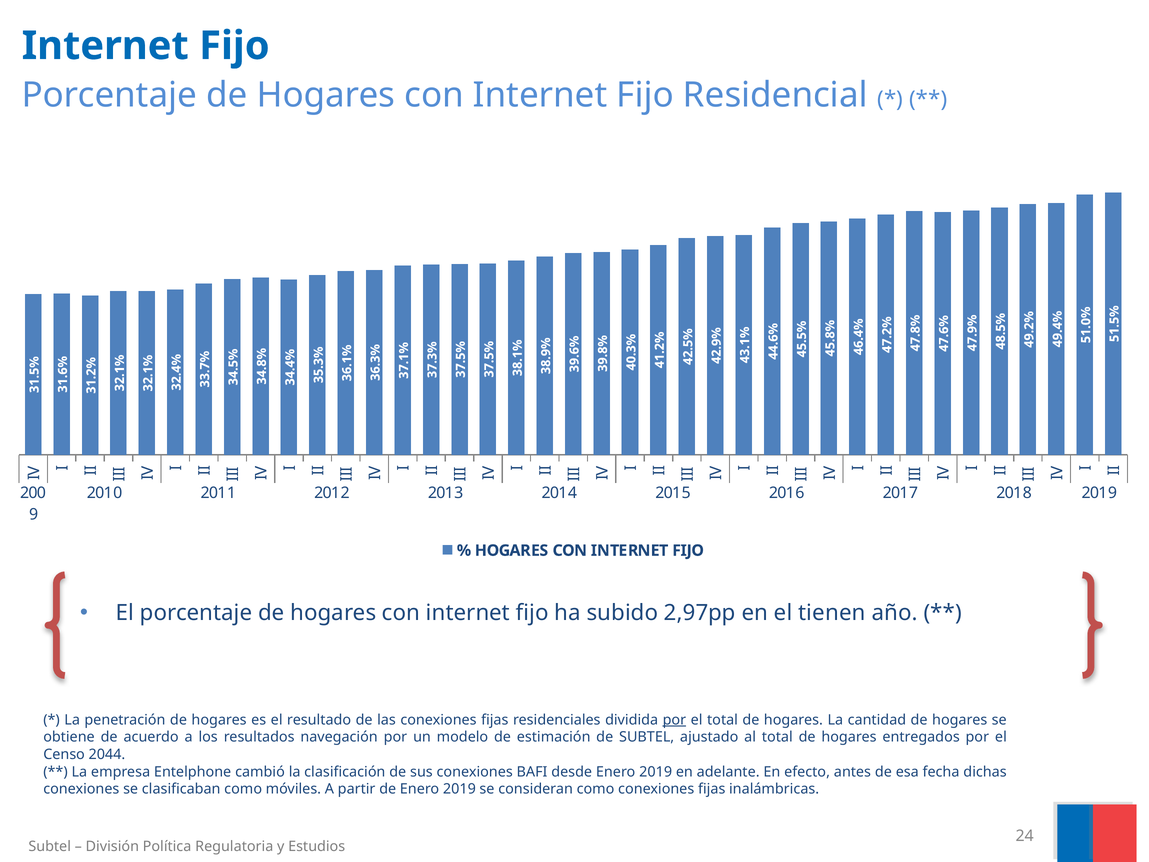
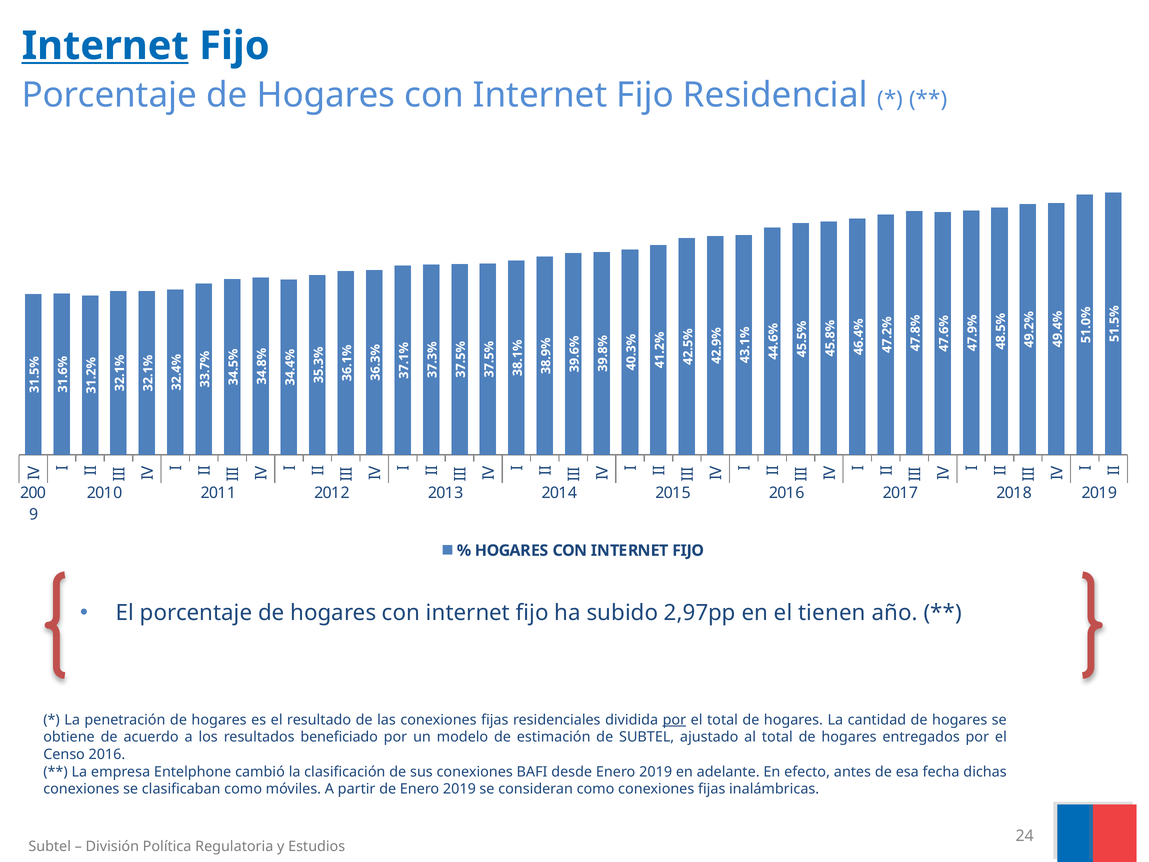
Internet at (105, 46) underline: none -> present
navegación: navegación -> beneficiado
Censo 2044: 2044 -> 2016
